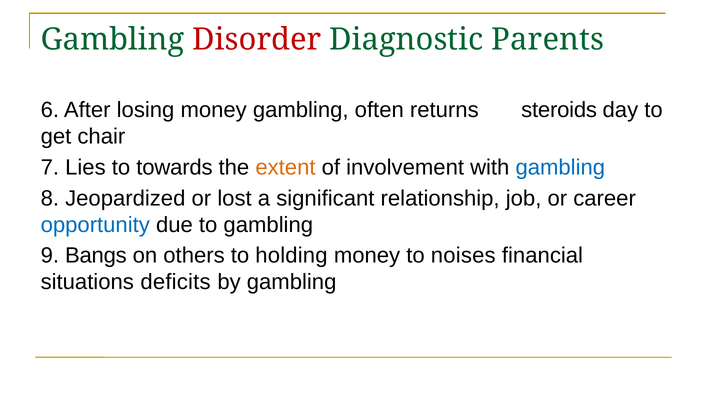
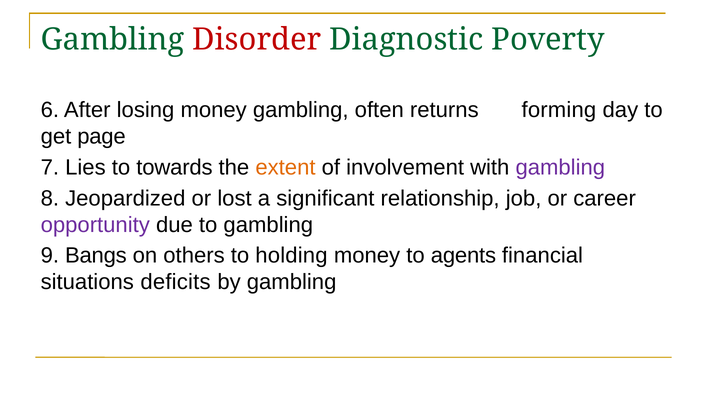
Parents: Parents -> Poverty
steroids: steroids -> forming
chair: chair -> page
gambling at (560, 168) colour: blue -> purple
opportunity colour: blue -> purple
noises: noises -> agents
